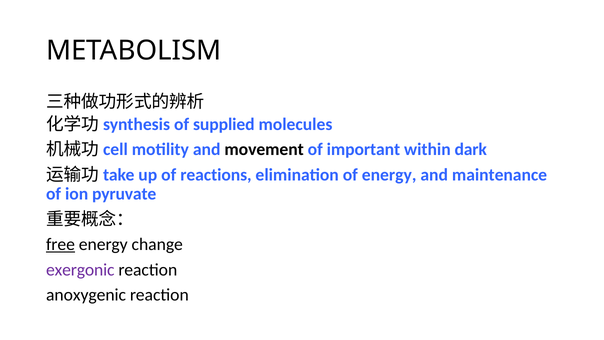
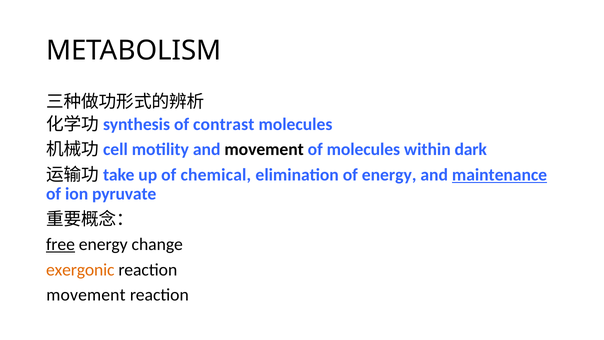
supplied: supplied -> contrast
of important: important -> molecules
reactions: reactions -> chemical
maintenance underline: none -> present
exergonic colour: purple -> orange
anoxygenic at (86, 295): anoxygenic -> movement
